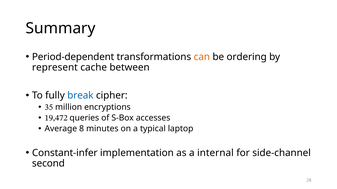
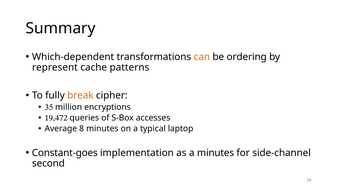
Period-dependent: Period-dependent -> Which-dependent
between: between -> patterns
break colour: blue -> orange
Constant-infer: Constant-infer -> Constant-goes
a internal: internal -> minutes
